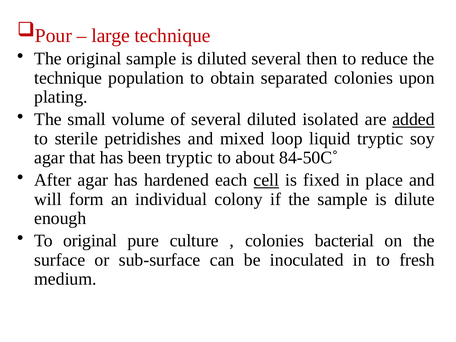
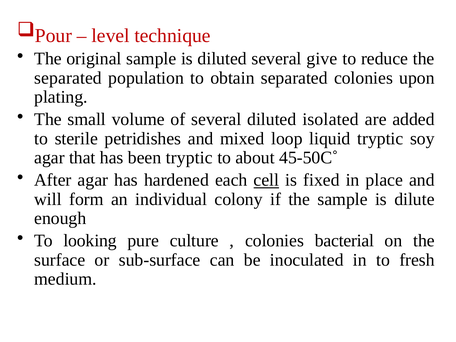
large: large -> level
then: then -> give
technique at (68, 78): technique -> separated
added underline: present -> none
84-50C˚: 84-50C˚ -> 45-50C˚
To original: original -> looking
